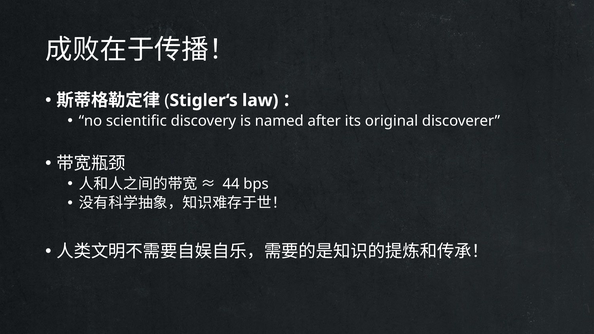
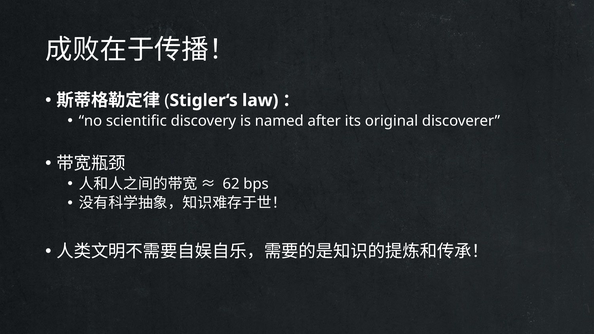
44: 44 -> 62
